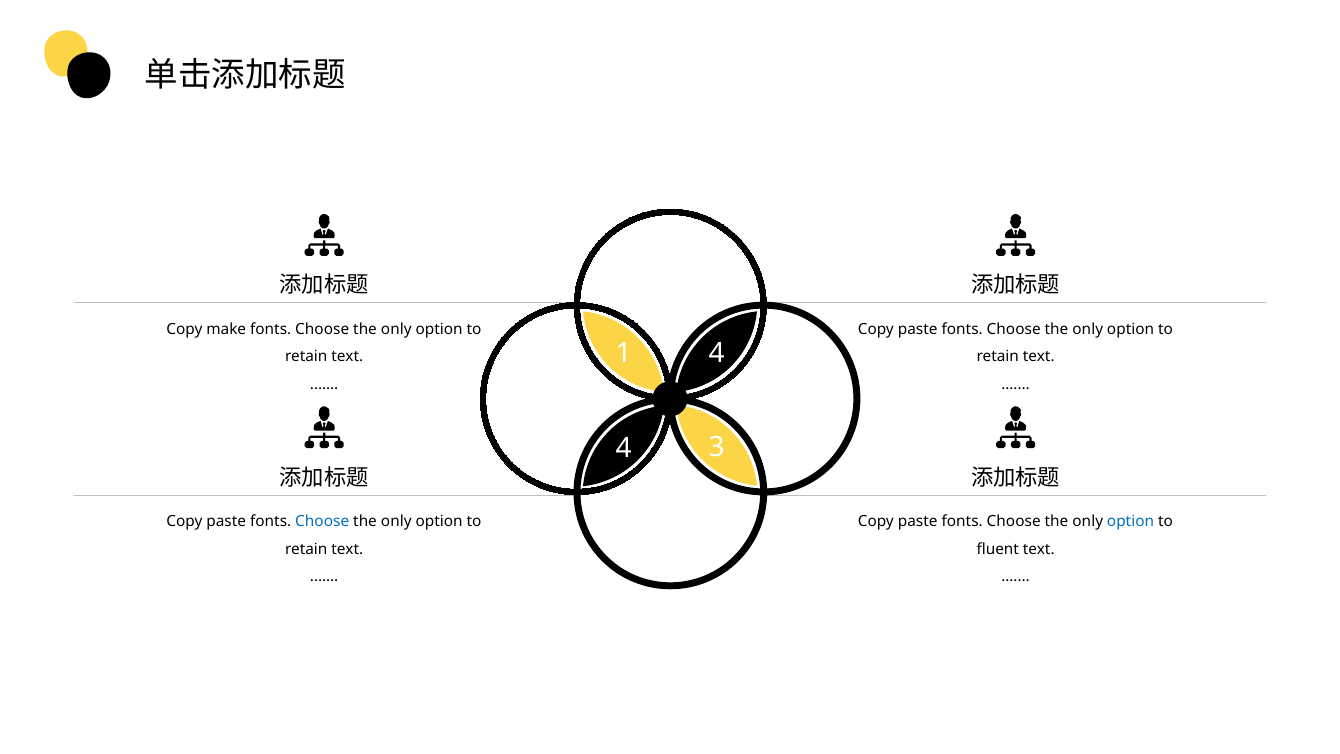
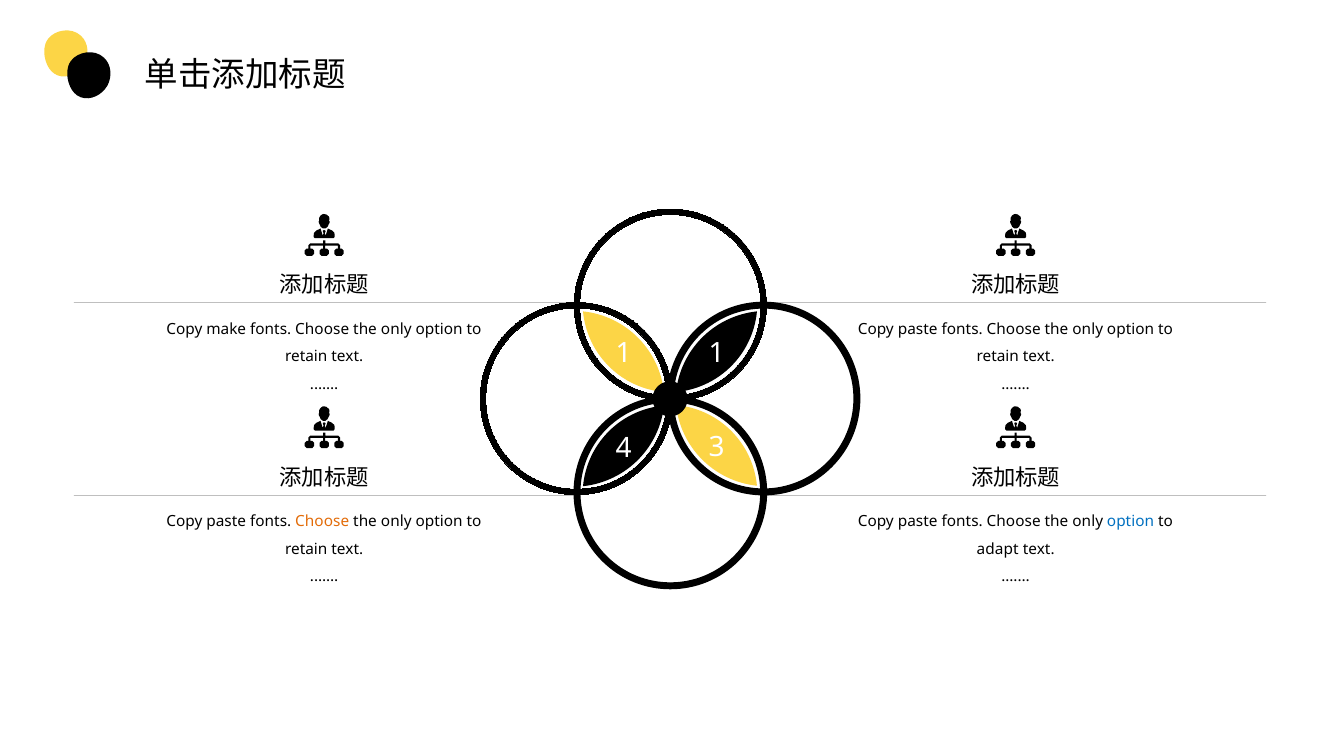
1 4: 4 -> 1
Choose at (322, 521) colour: blue -> orange
fluent: fluent -> adapt
